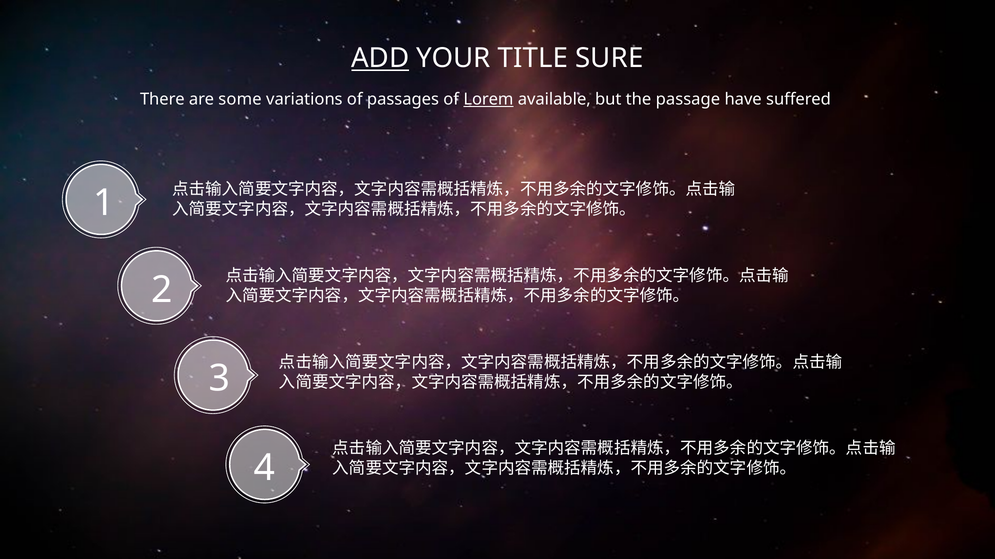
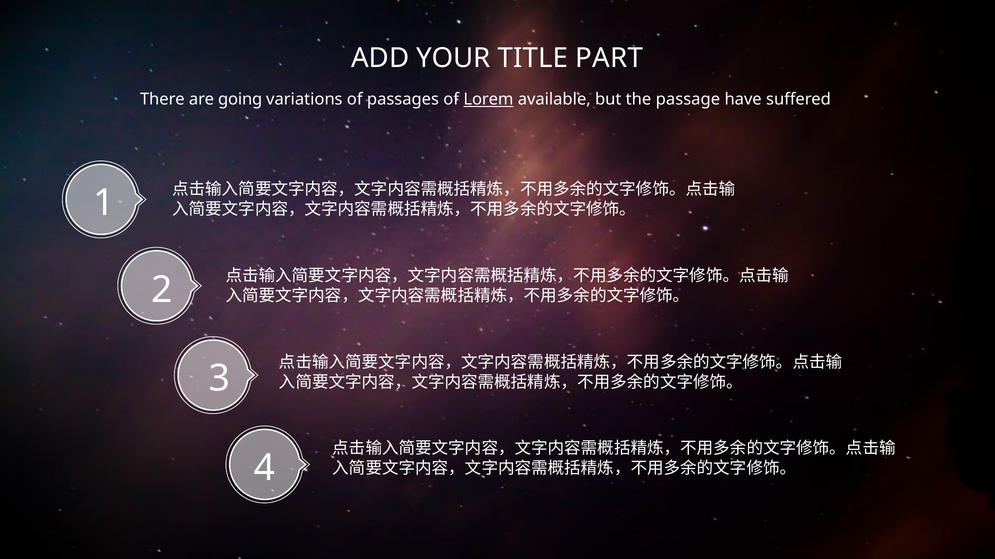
ADD underline: present -> none
SURE: SURE -> PART
some: some -> going
